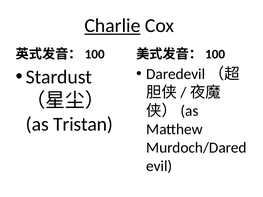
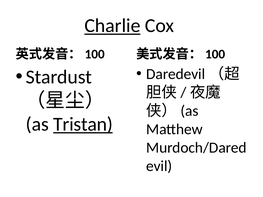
Tristan underline: none -> present
